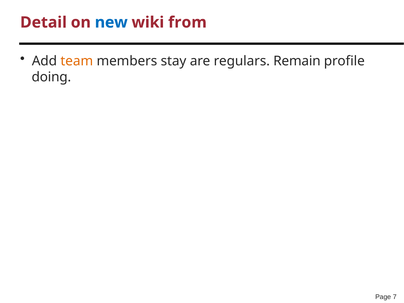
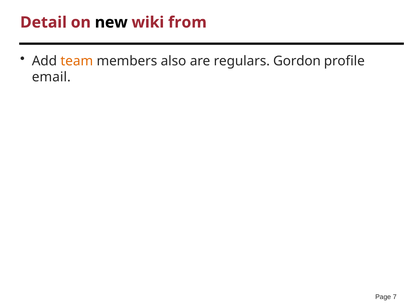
new colour: blue -> black
stay: stay -> also
Remain: Remain -> Gordon
doing: doing -> email
